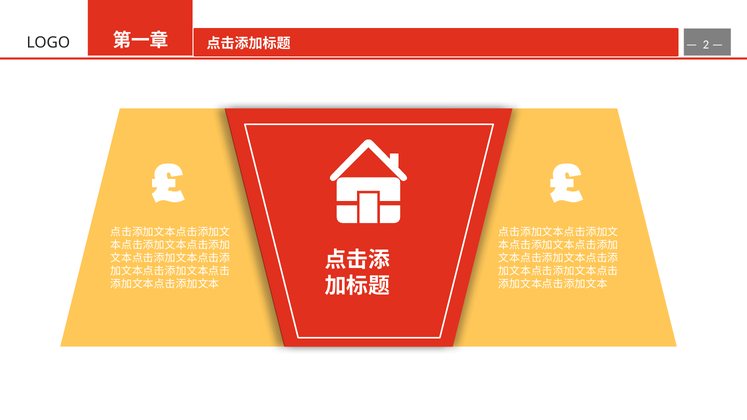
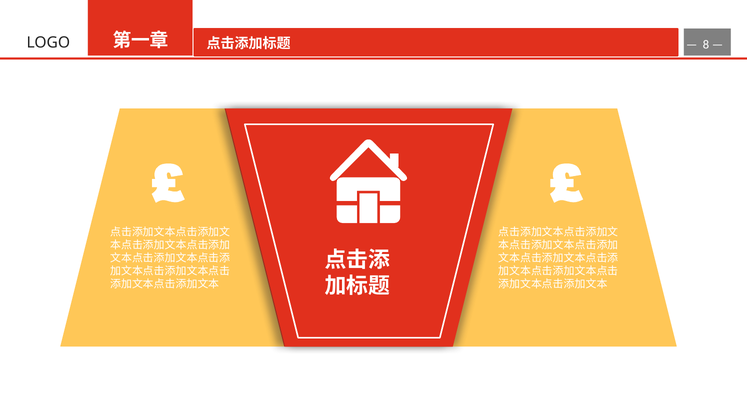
2: 2 -> 8
